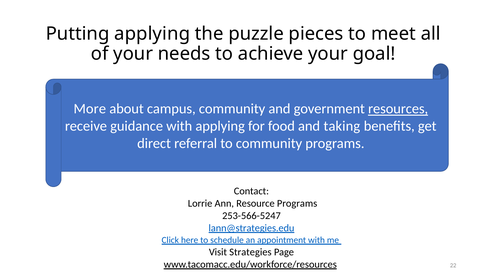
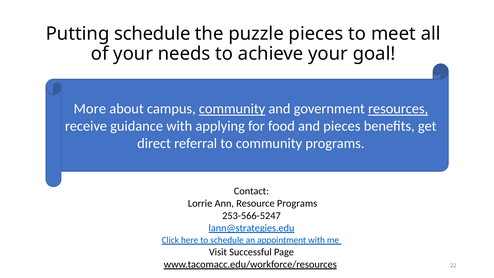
Putting applying: applying -> schedule
community at (232, 109) underline: none -> present
and taking: taking -> pieces
Strategies: Strategies -> Successful
